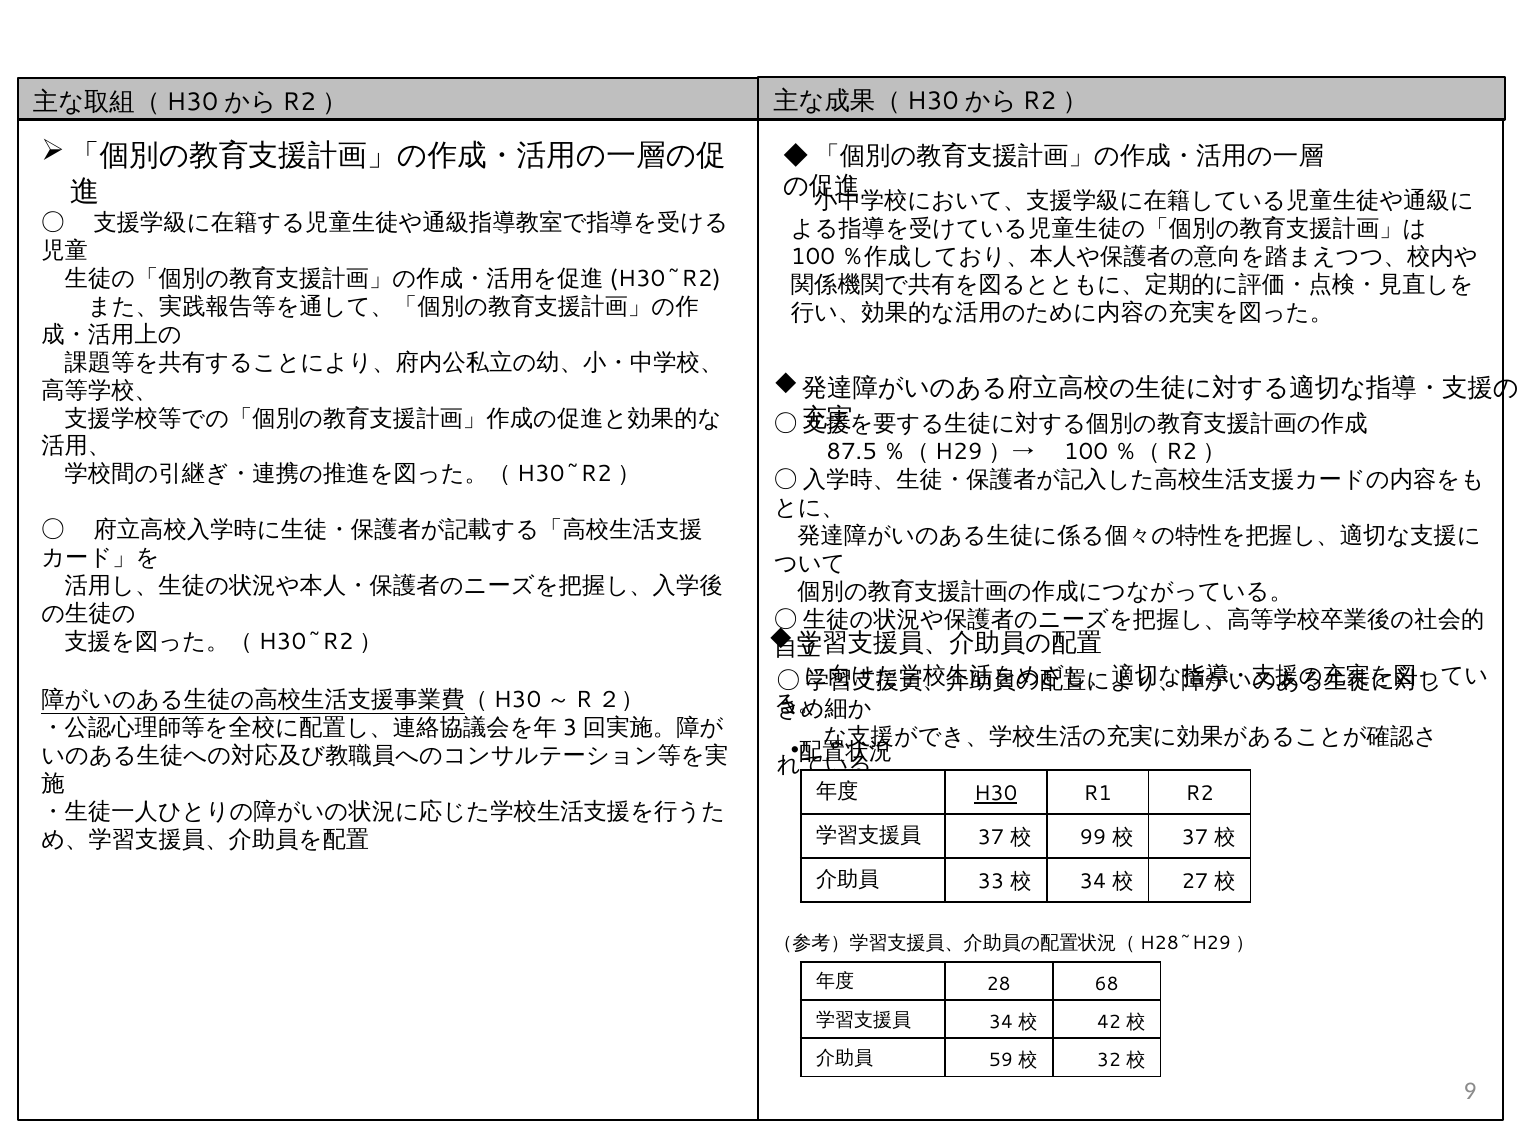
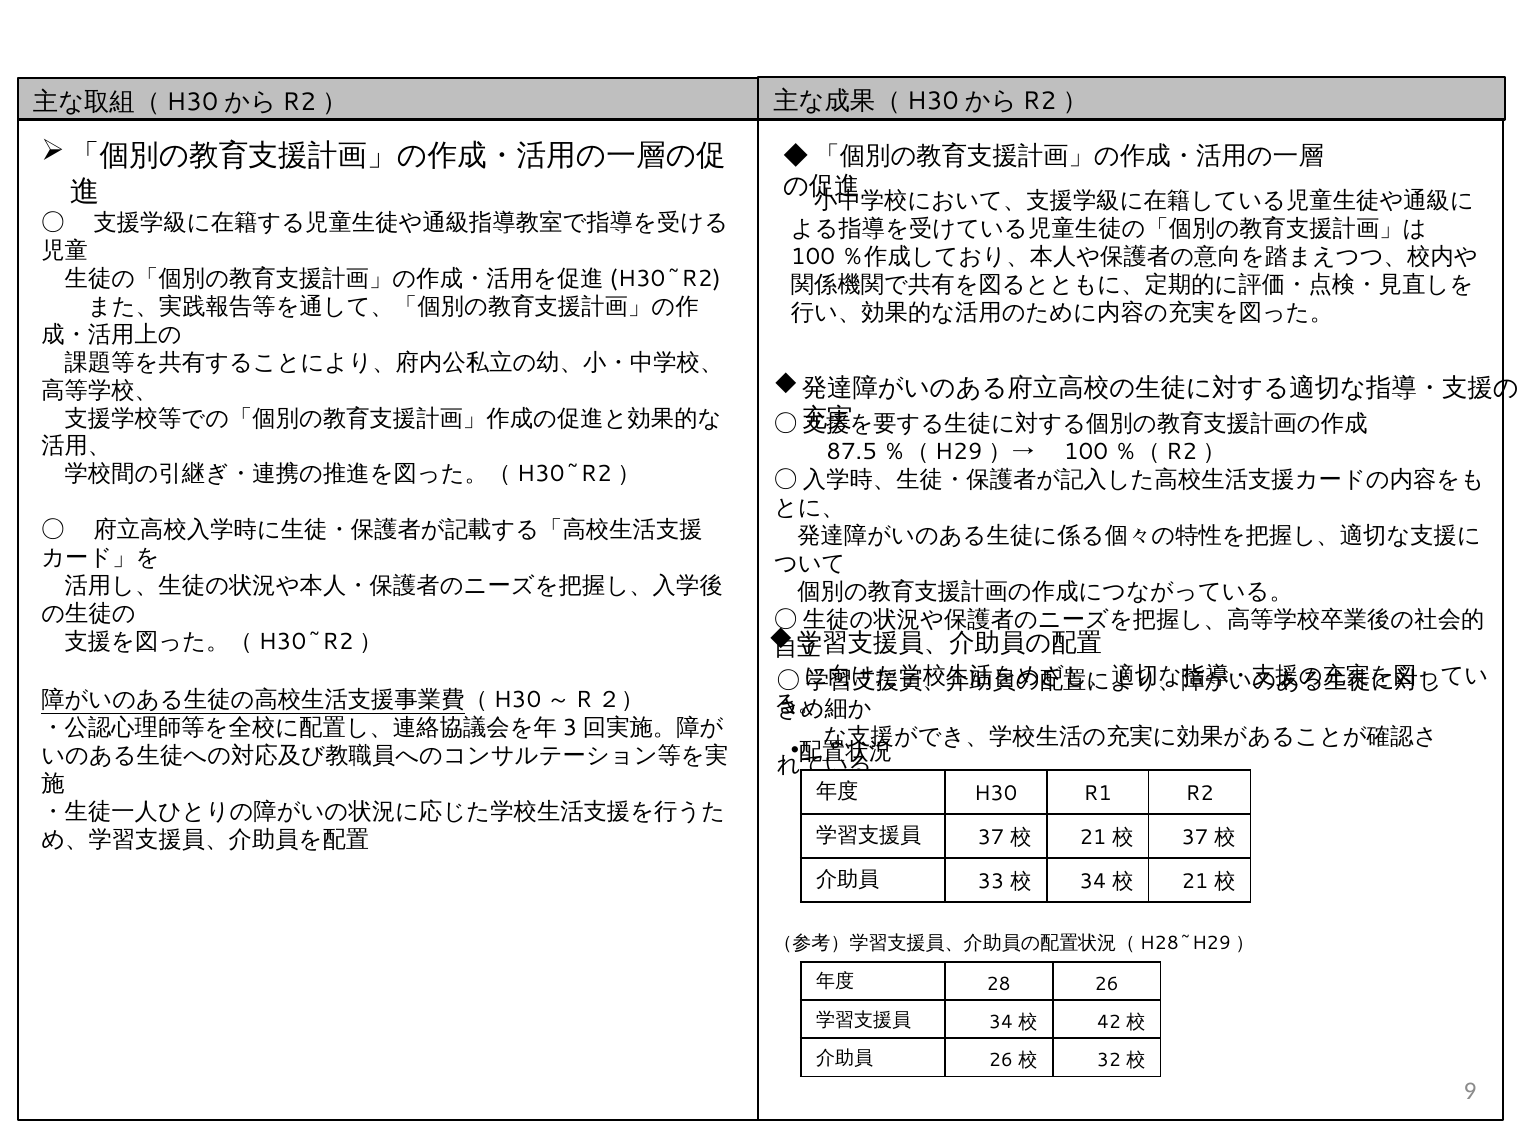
H30 underline: present -> none
99 at (1093, 838): 99 -> 21
27 at (1195, 882): 27 -> 21
28 68: 68 -> 26
59 at (1001, 1061): 59 -> 26
